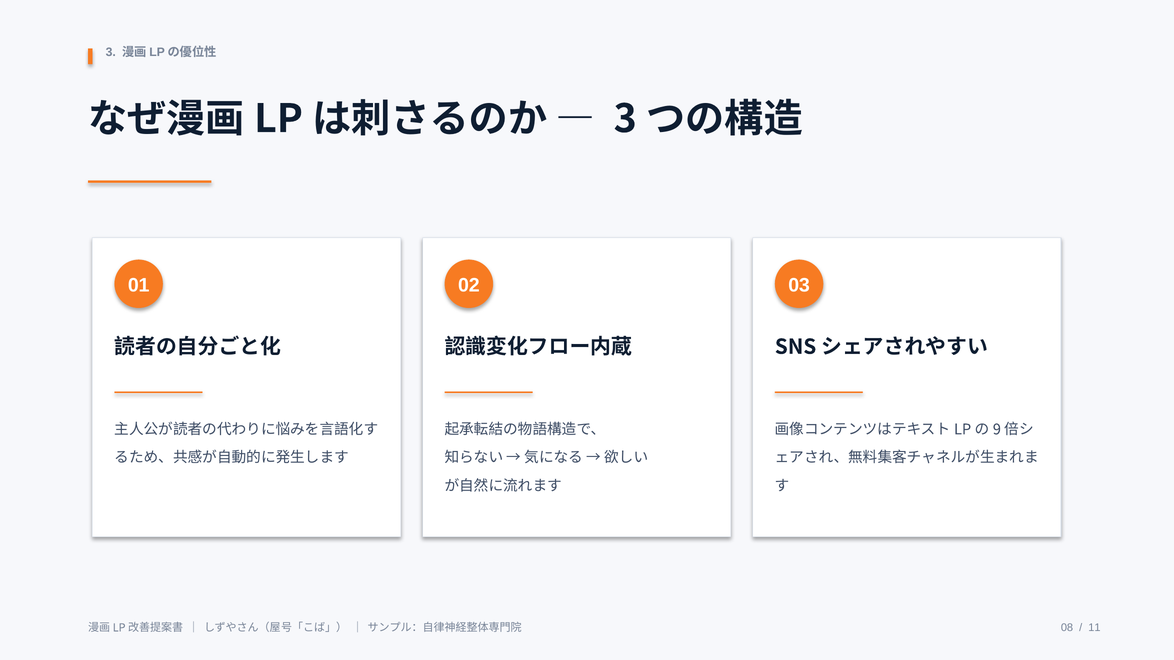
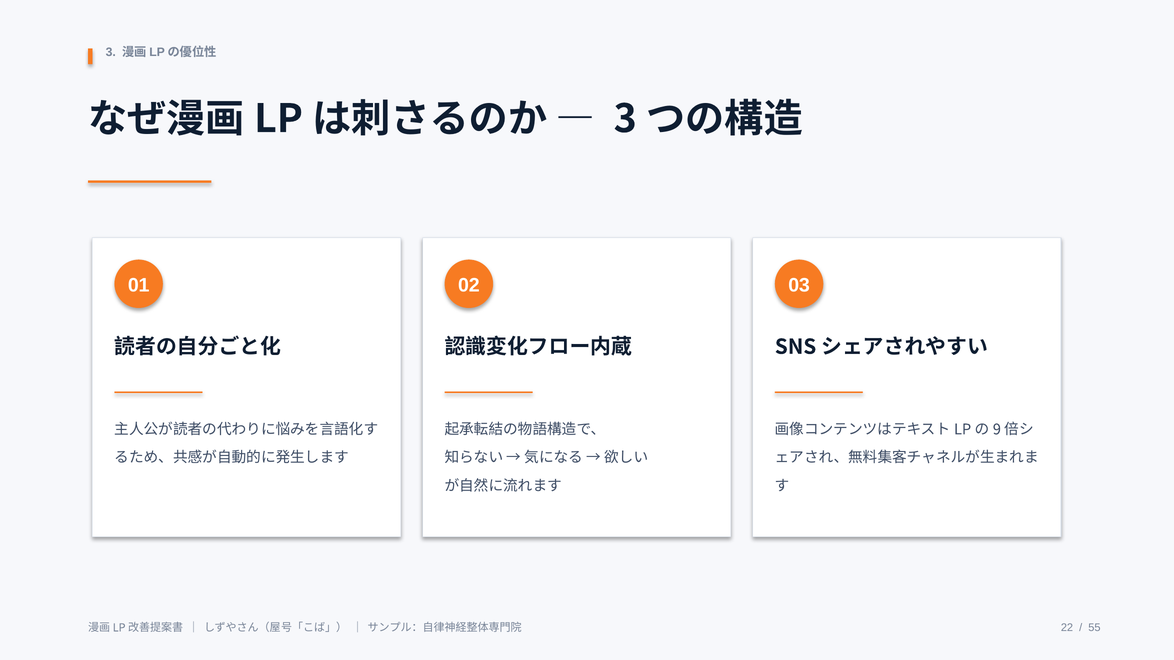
08: 08 -> 22
11: 11 -> 55
